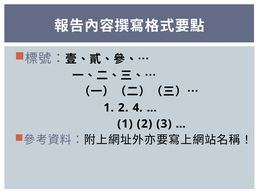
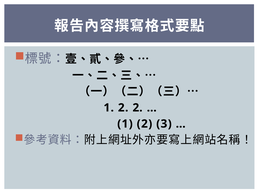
2 4: 4 -> 2
